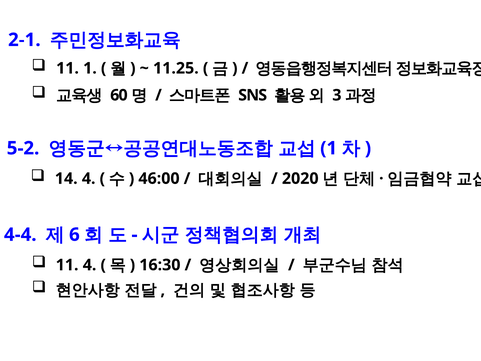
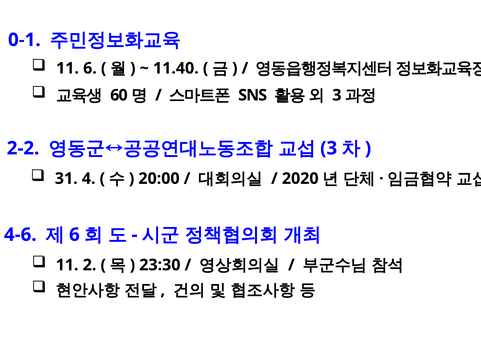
2-1: 2-1 -> 0-1
11 1: 1 -> 6
11.25: 11.25 -> 11.40
5-2: 5-2 -> 2-2
1 at (329, 148): 1 -> 3
14: 14 -> 31
46:00: 46:00 -> 20:00
4-4: 4-4 -> 4-6
11 4: 4 -> 2
16:30: 16:30 -> 23:30
